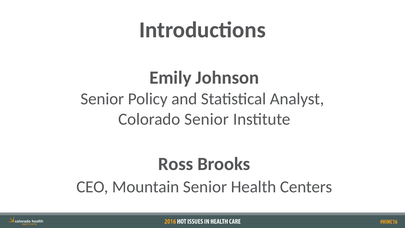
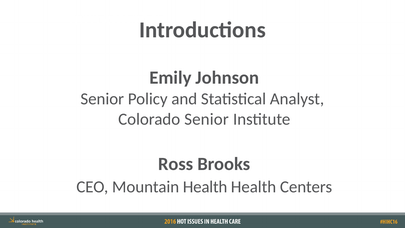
Mountain Senior: Senior -> Health
